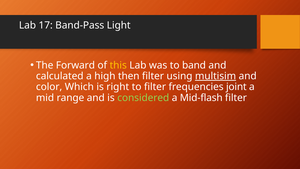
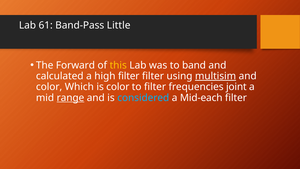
17: 17 -> 61
Light: Light -> Little
high then: then -> filter
is right: right -> color
range underline: none -> present
considered colour: light green -> light blue
Mid-flash: Mid-flash -> Mid-each
